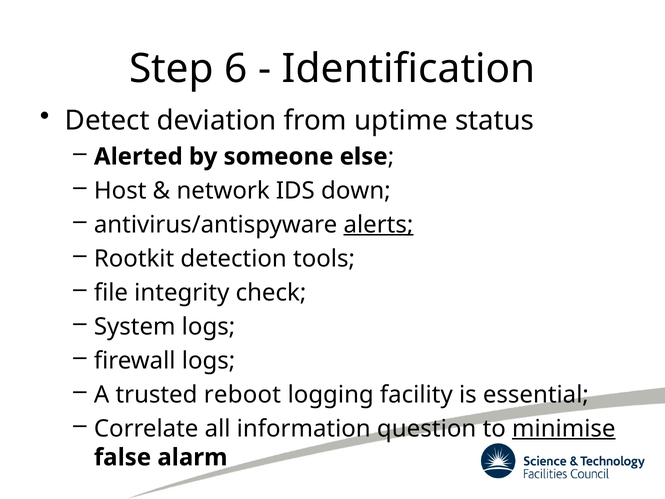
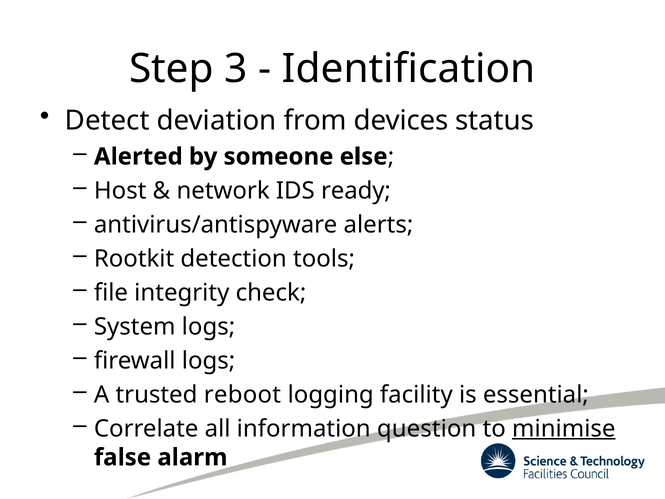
6: 6 -> 3
uptime: uptime -> devices
down: down -> ready
alerts underline: present -> none
